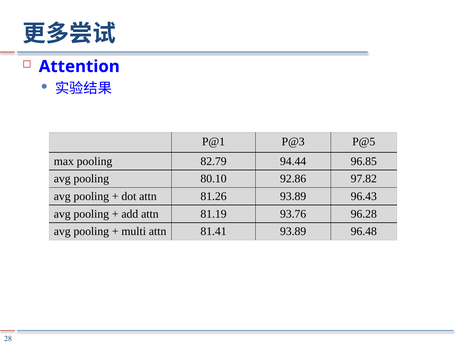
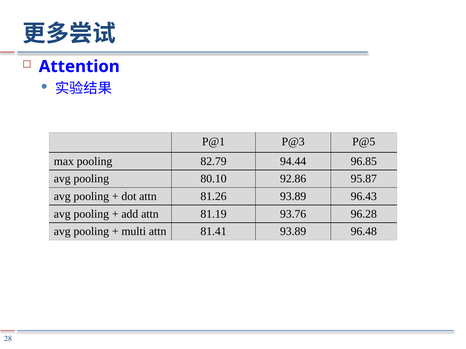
97.82: 97.82 -> 95.87
